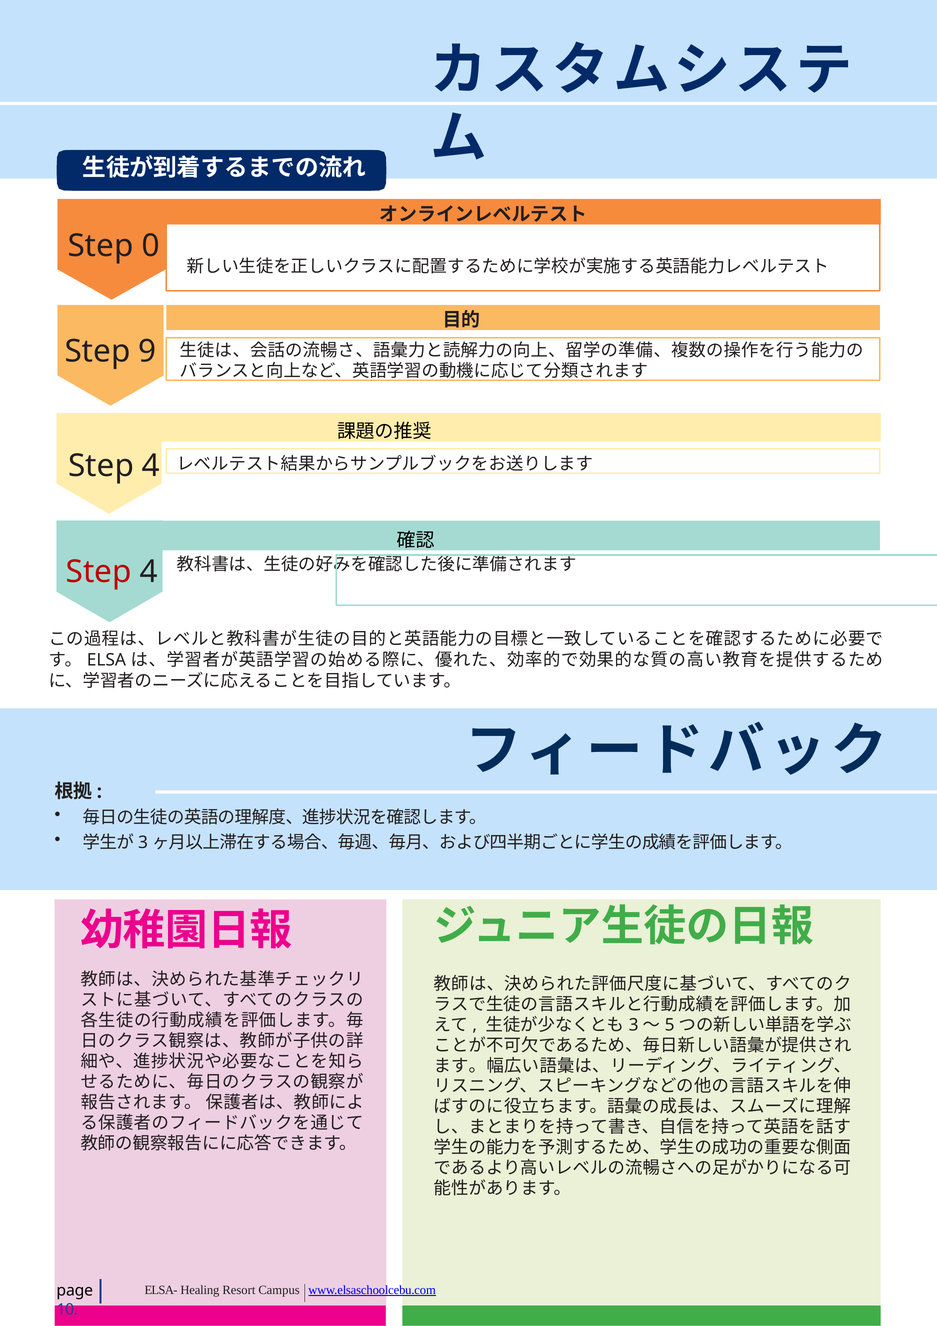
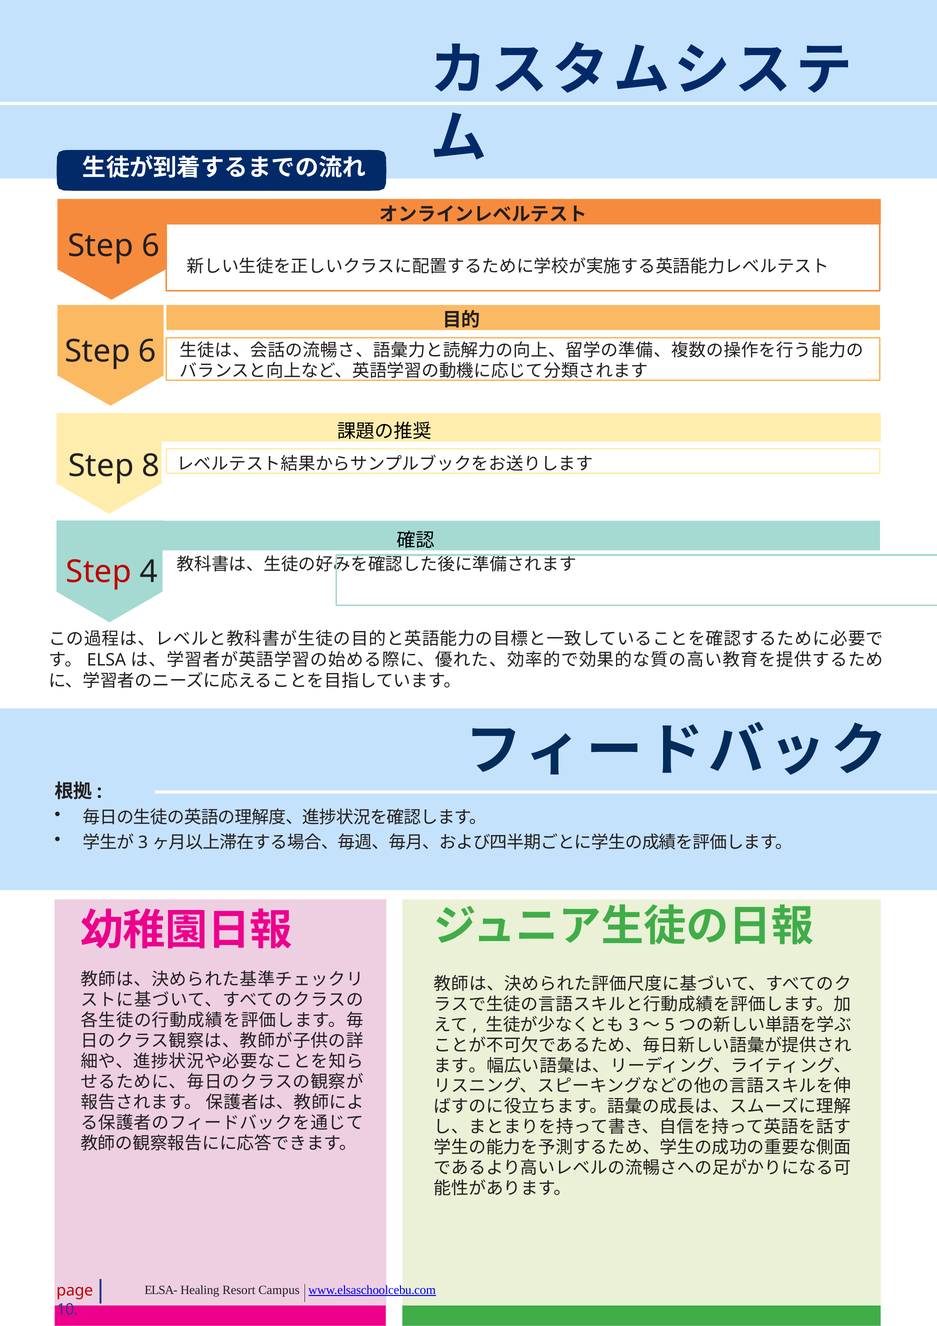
0 at (151, 246): 0 -> 6
9 at (147, 351): 9 -> 6
4 at (151, 466): 4 -> 8
page colour: black -> red
